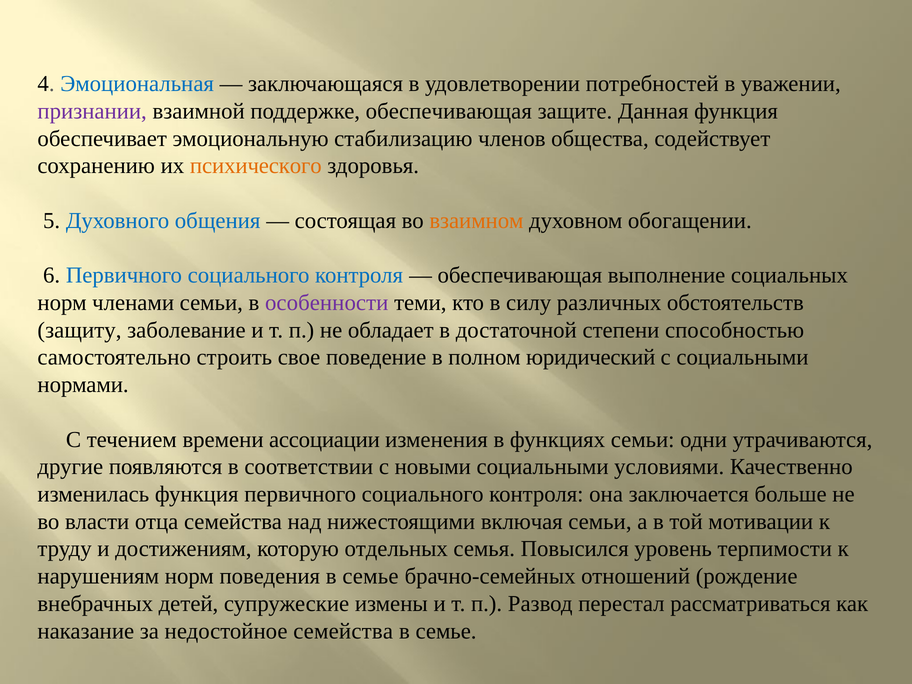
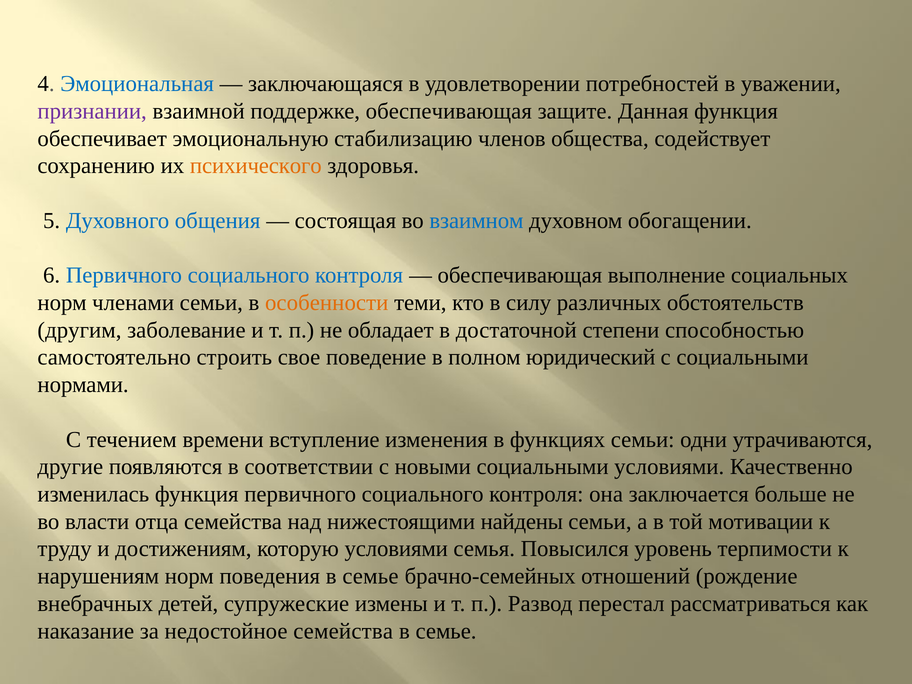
взаимном colour: orange -> blue
особенности colour: purple -> orange
защиту: защиту -> другим
ассоциации: ассоциации -> вступление
включая: включая -> найдены
которую отдельных: отдельных -> условиями
